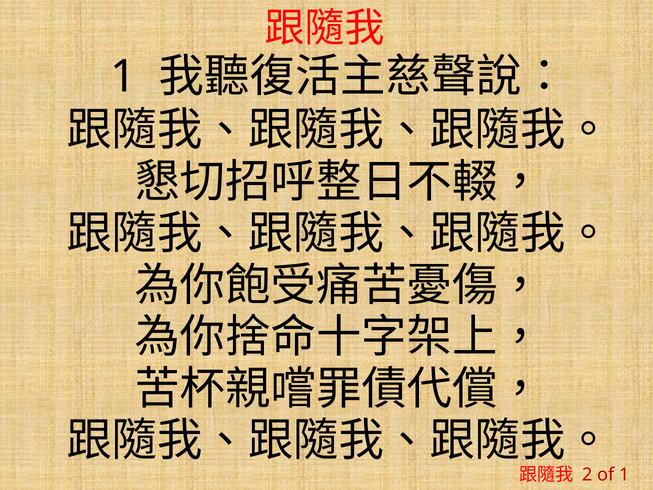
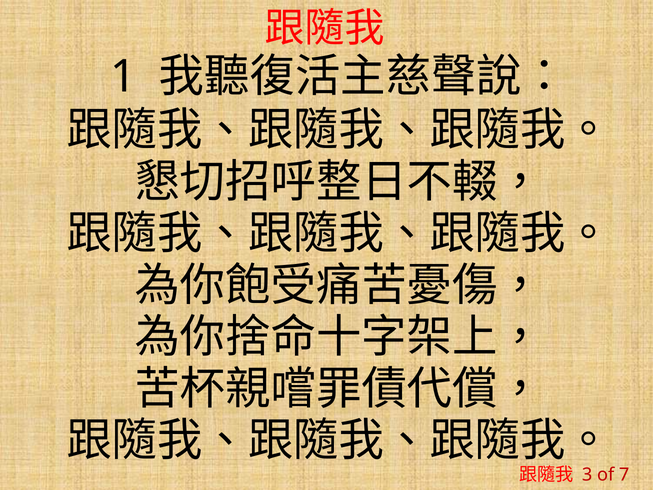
2: 2 -> 3
of 1: 1 -> 7
